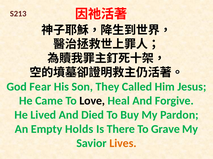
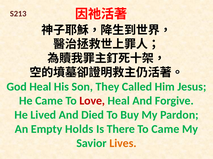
God Fear: Fear -> Heal
Love colour: black -> red
To Grave: Grave -> Came
